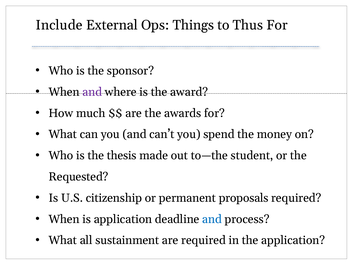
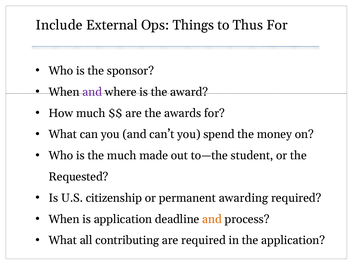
the thesis: thesis -> much
proposals: proposals -> awarding
and at (212, 219) colour: blue -> orange
sustainment: sustainment -> contributing
